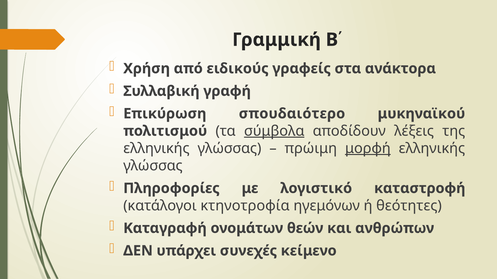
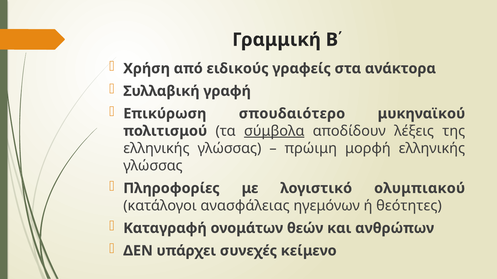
μορφή underline: present -> none
καταστροφή: καταστροφή -> ολυμπιακού
κτηνοτροφία: κτηνοτροφία -> ανασφάλειας
